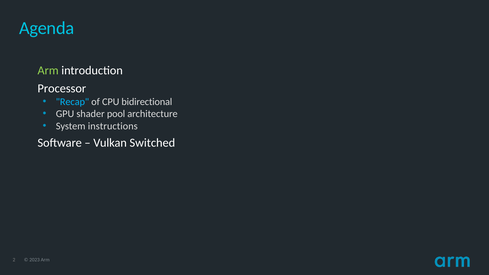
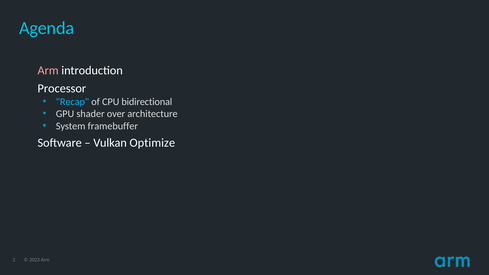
Arm at (48, 71) colour: light green -> pink
pool: pool -> over
instructions: instructions -> framebuffer
Switched: Switched -> Optimize
